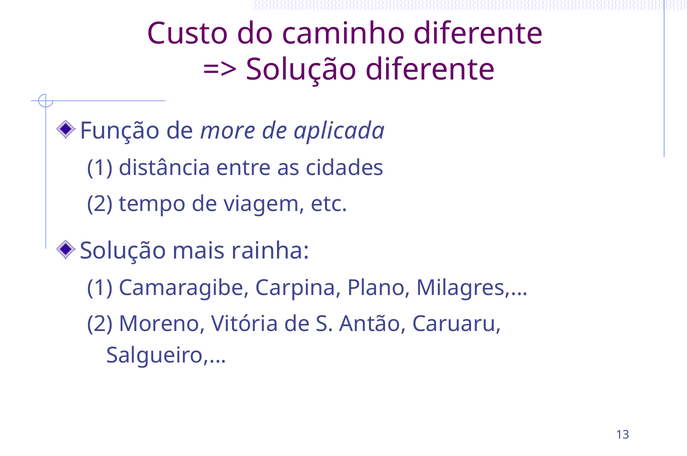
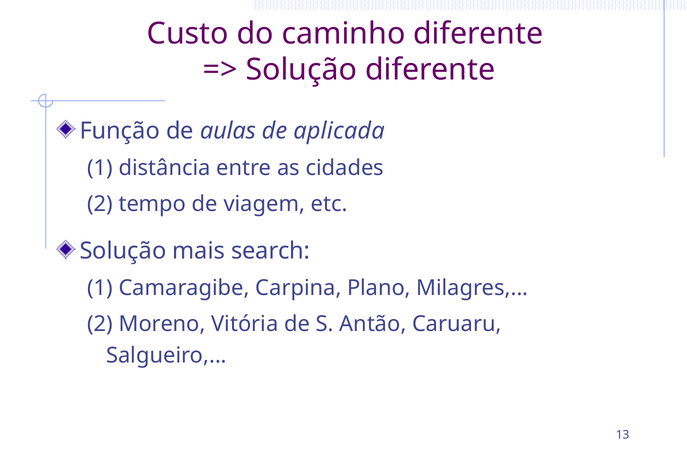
more: more -> aulas
rainha: rainha -> search
